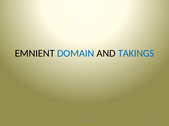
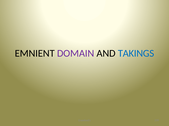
DOMAIN colour: blue -> purple
